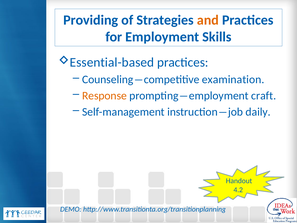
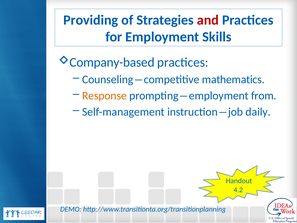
and colour: orange -> red
Essential-based: Essential-based -> Company-based
examination: examination -> mathematics
craft: craft -> from
